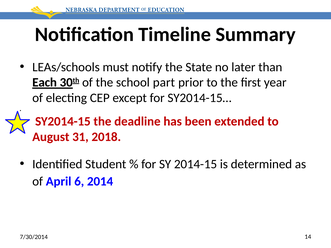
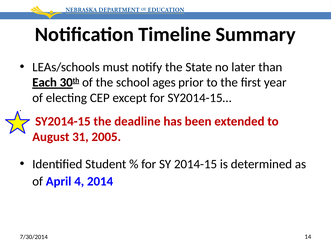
part: part -> ages
2018: 2018 -> 2005
6: 6 -> 4
